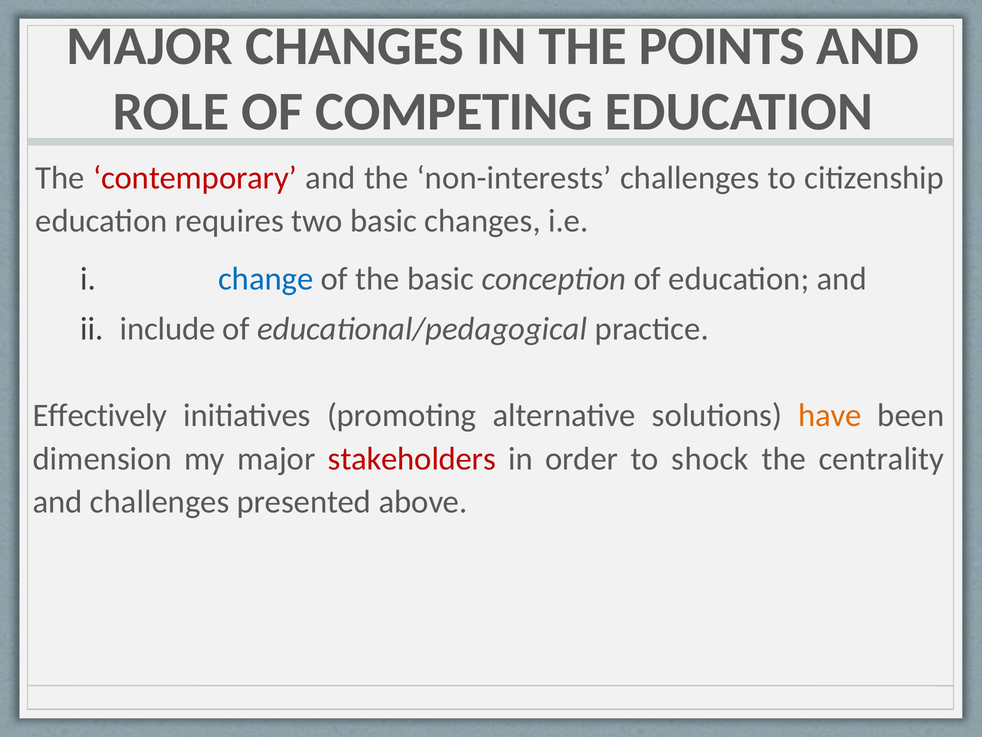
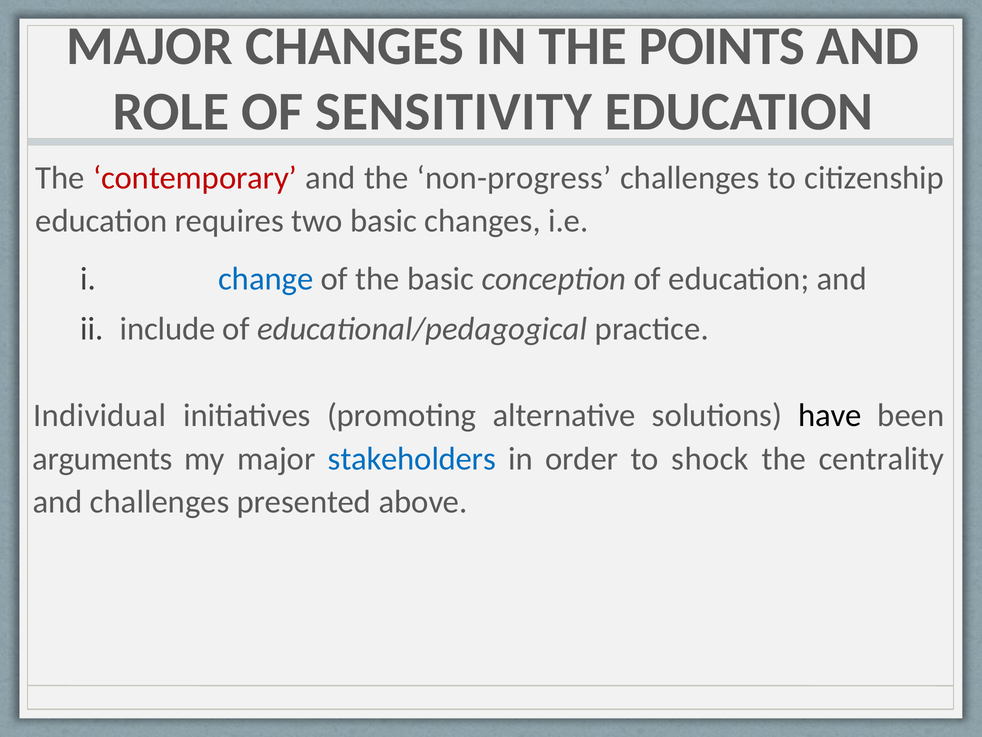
COMPETING: COMPETING -> SENSITIVITY
non-interests: non-interests -> non-progress
Effectively: Effectively -> Individual
have colour: orange -> black
dimension: dimension -> arguments
stakeholders colour: red -> blue
